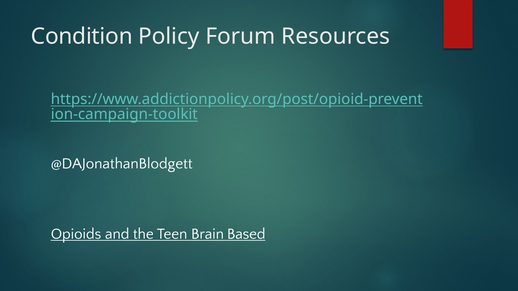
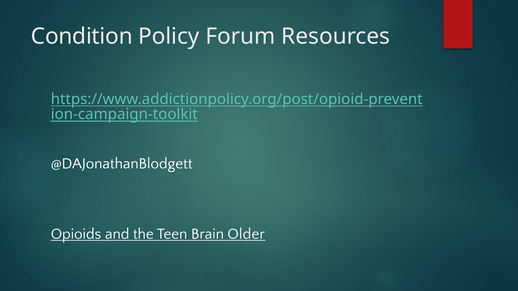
Based: Based -> Older
